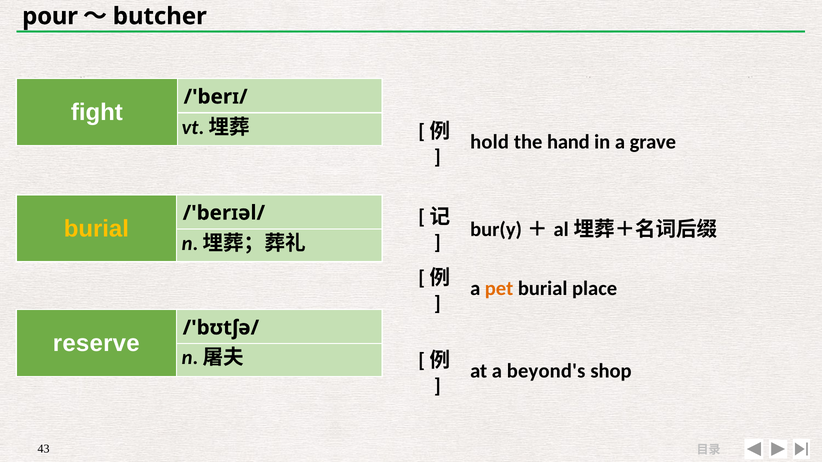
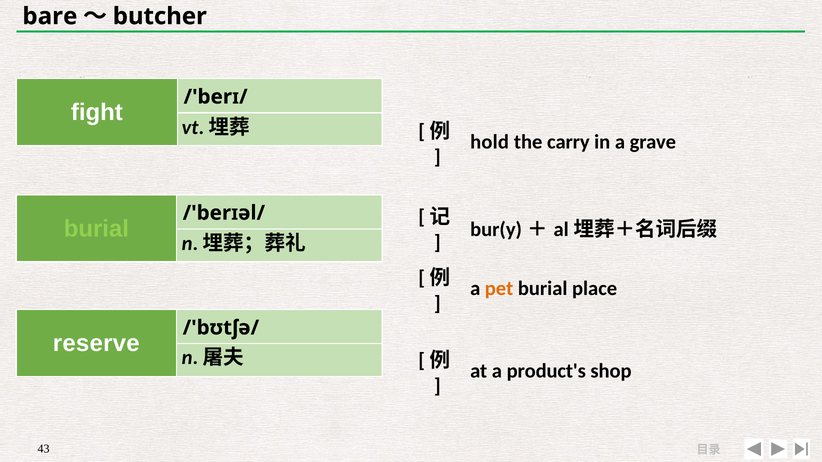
pour: pour -> bare
hand: hand -> carry
burial at (96, 229) colour: yellow -> light green
beyond's: beyond's -> product's
